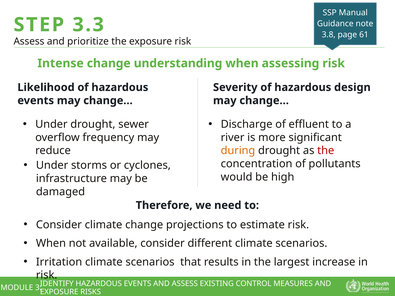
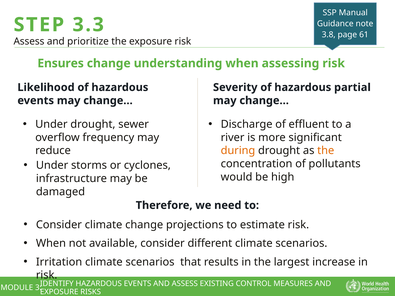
Intense: Intense -> Ensures
design: design -> partial
the at (326, 151) colour: red -> orange
